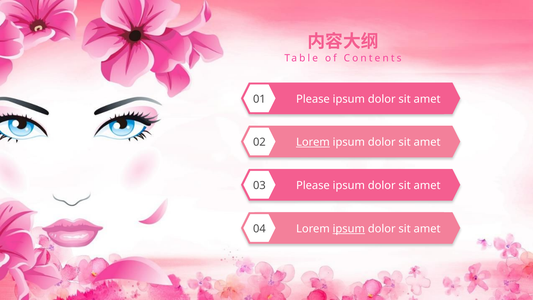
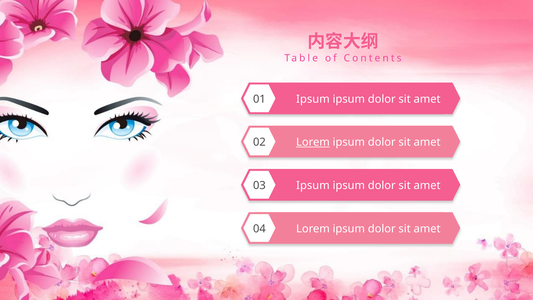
Please at (313, 99): Please -> Ipsum
Please at (313, 185): Please -> Ipsum
ipsum at (349, 229) underline: present -> none
